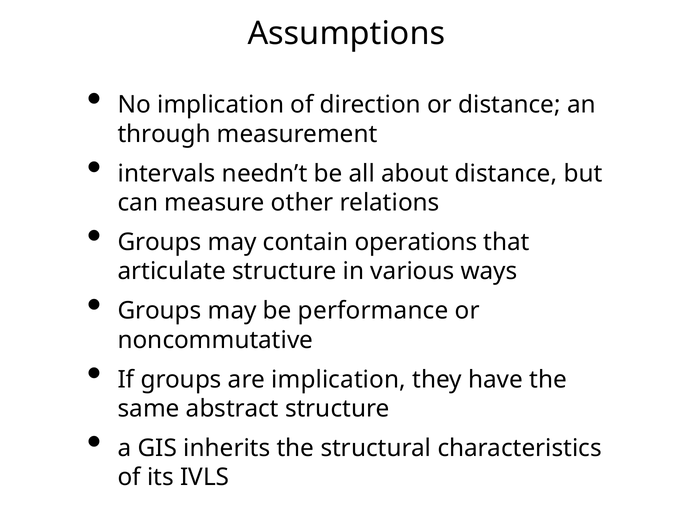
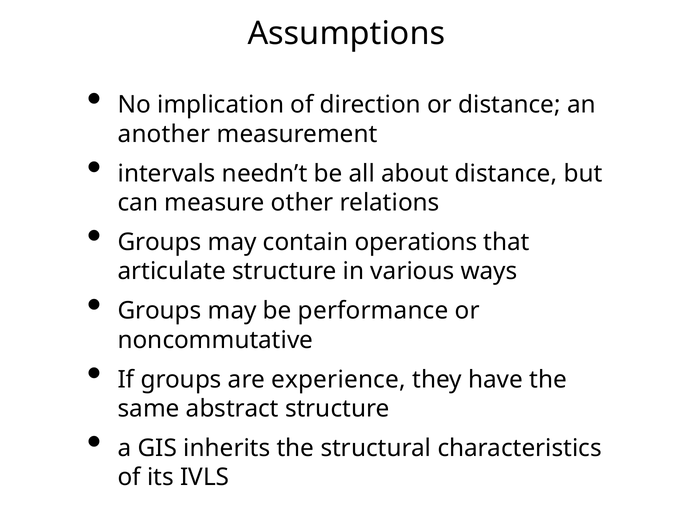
through: through -> another
are implication: implication -> experience
